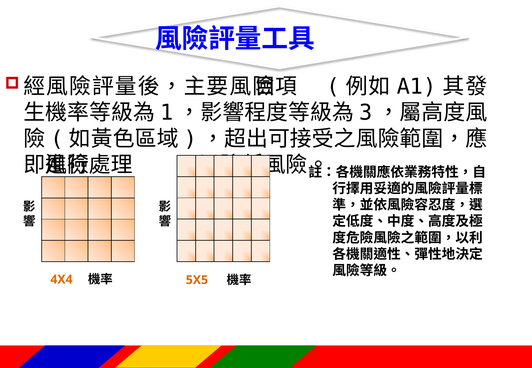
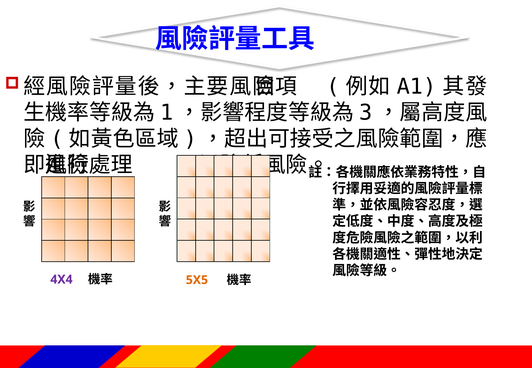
4X4 colour: orange -> purple
